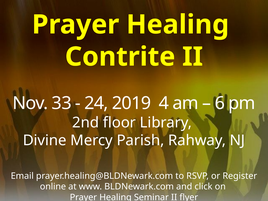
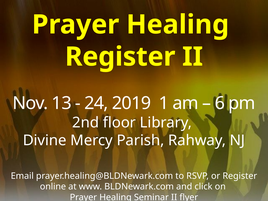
Contrite at (120, 57): Contrite -> Register
33: 33 -> 13
4: 4 -> 1
